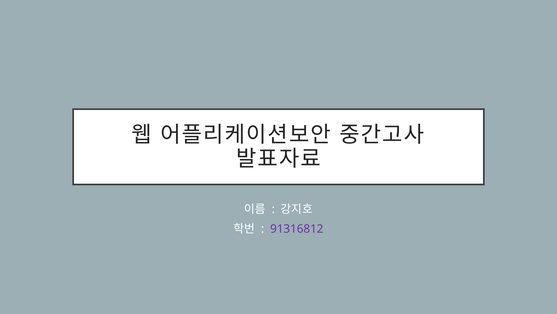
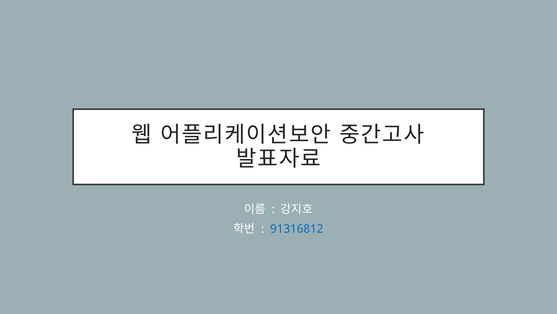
91316812 colour: purple -> blue
